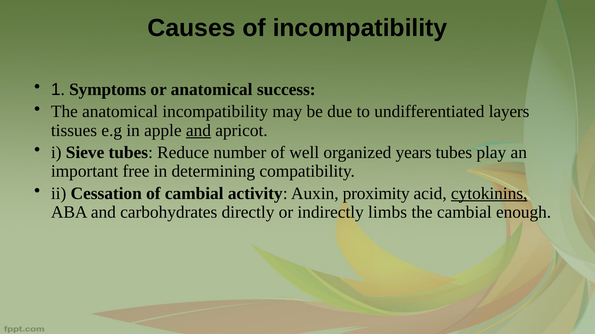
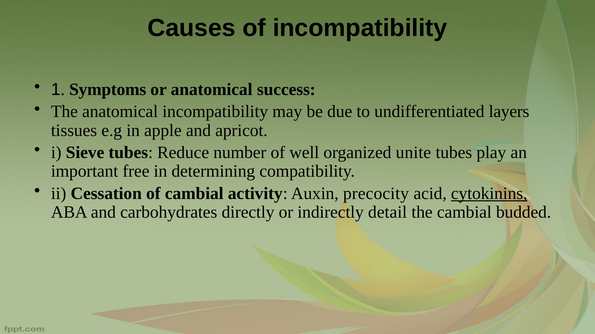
and at (198, 131) underline: present -> none
years: years -> unite
proximity: proximity -> precocity
limbs: limbs -> detail
enough: enough -> budded
